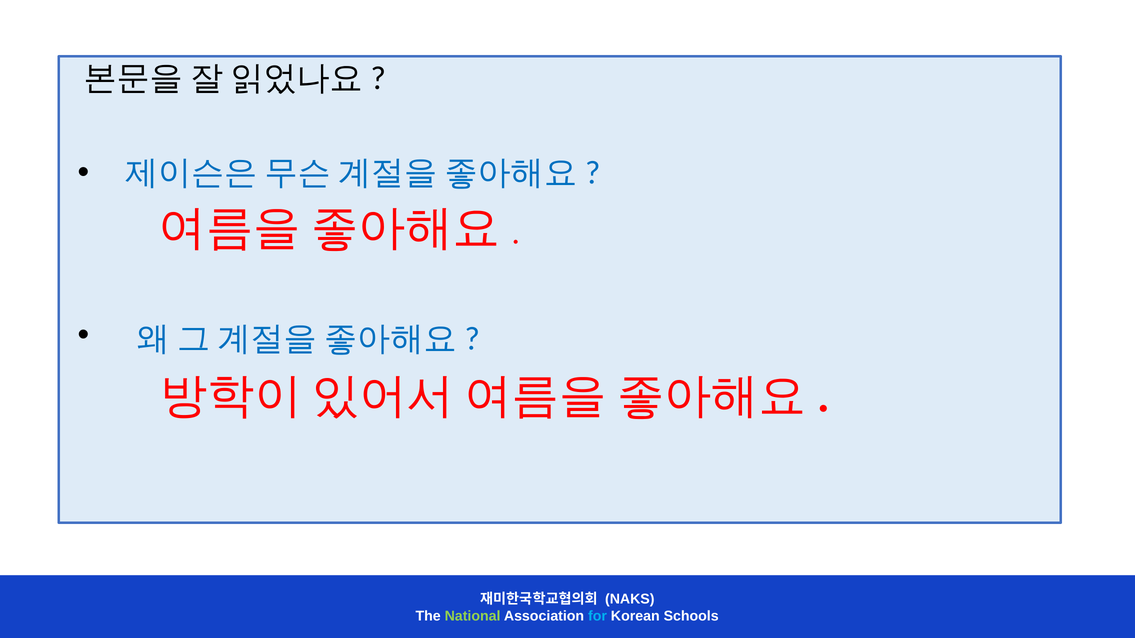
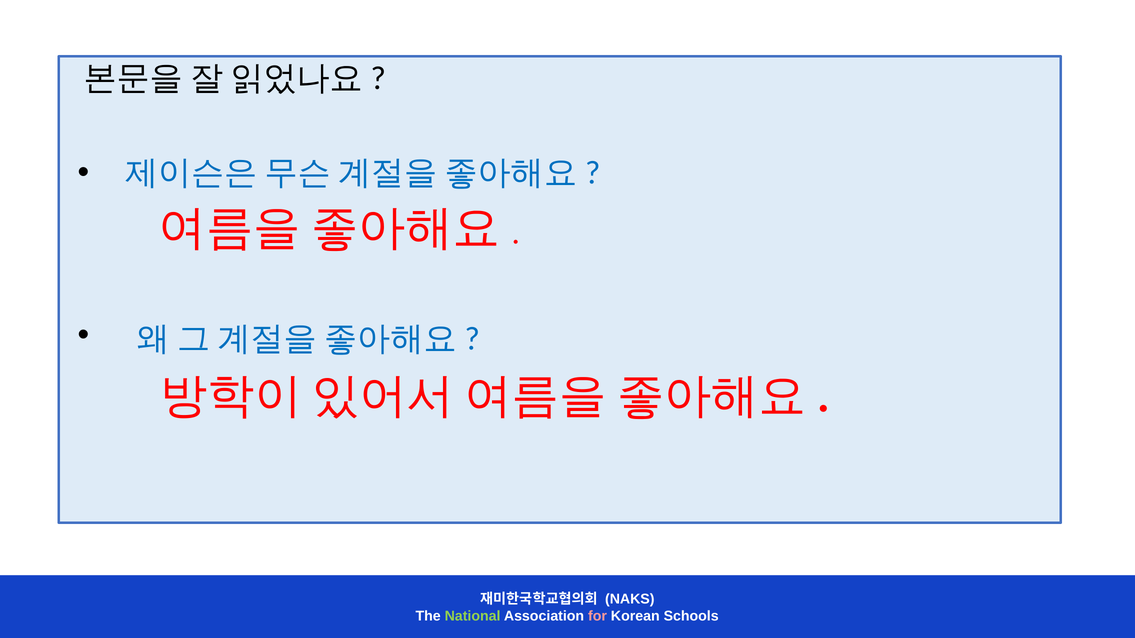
for colour: light blue -> pink
